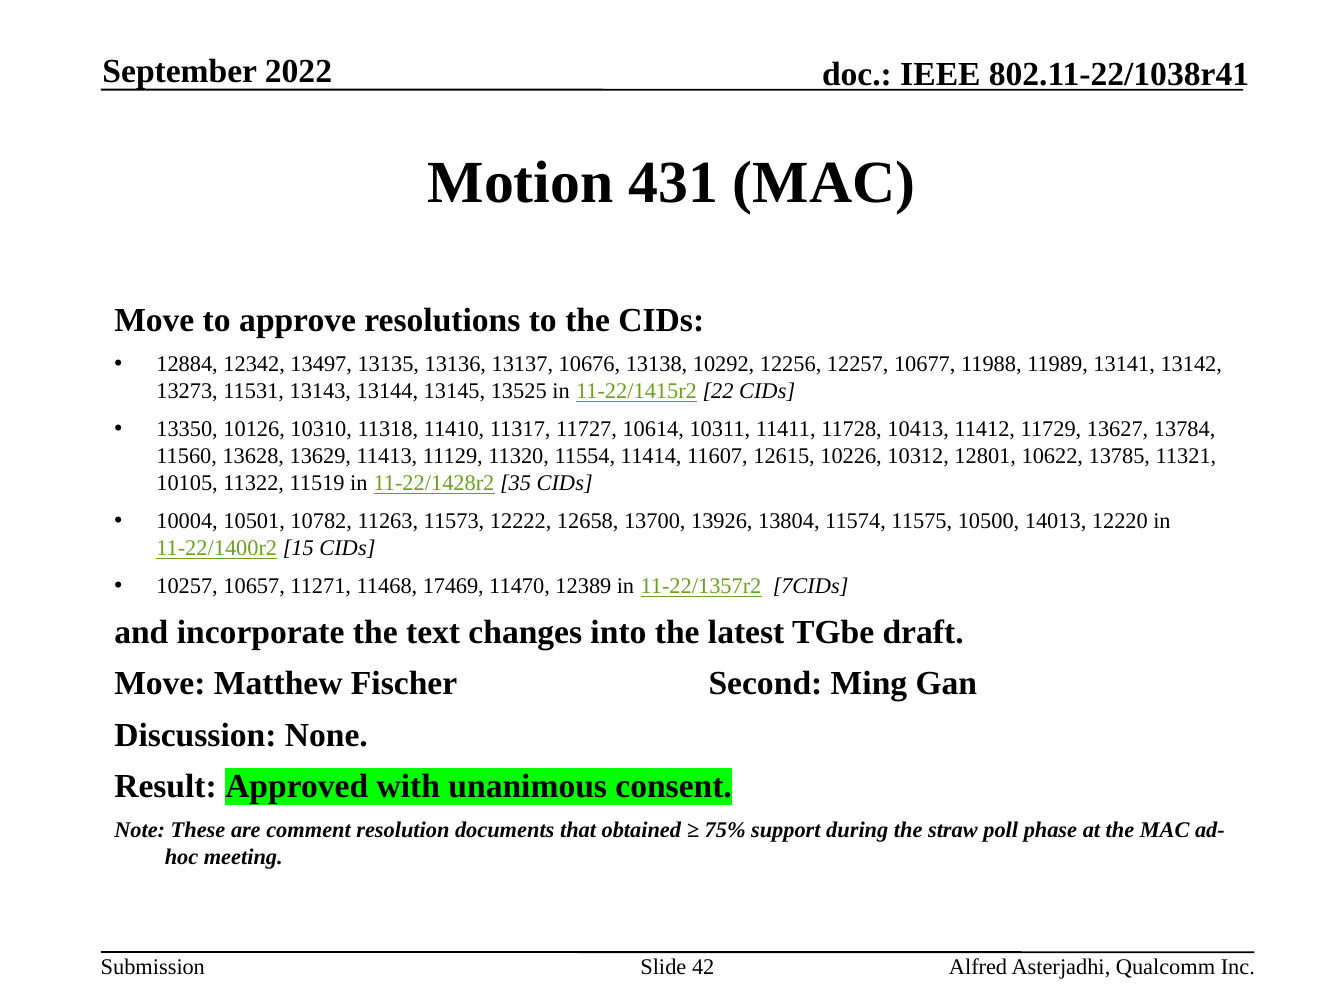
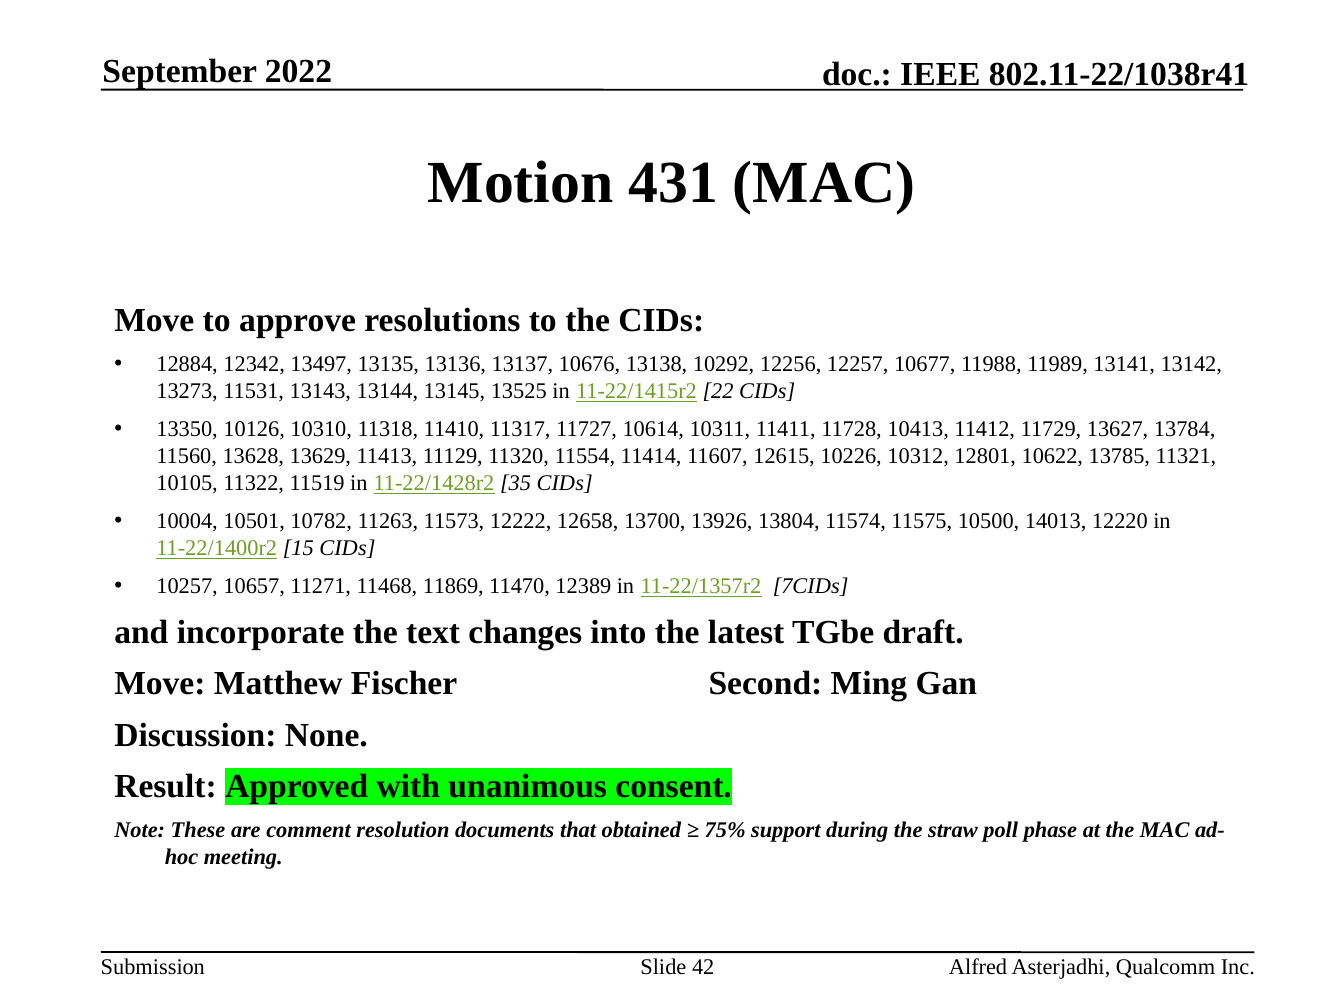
17469: 17469 -> 11869
